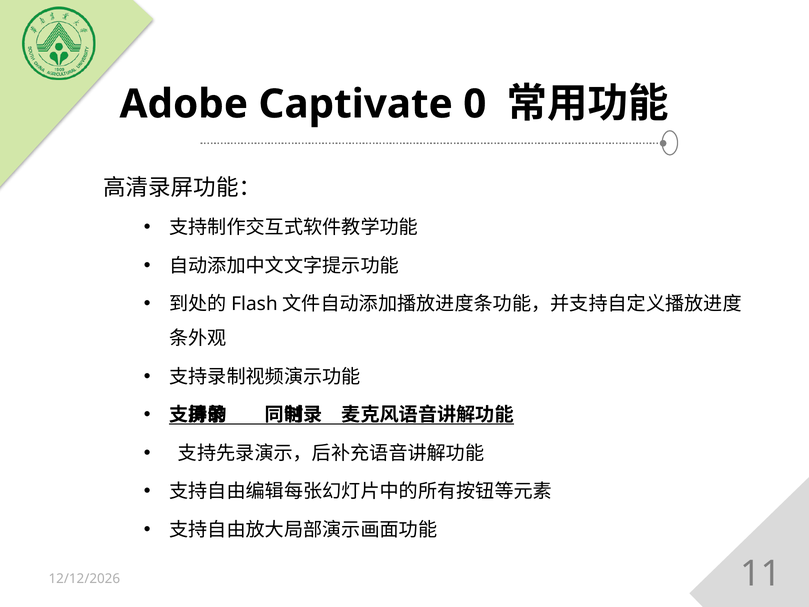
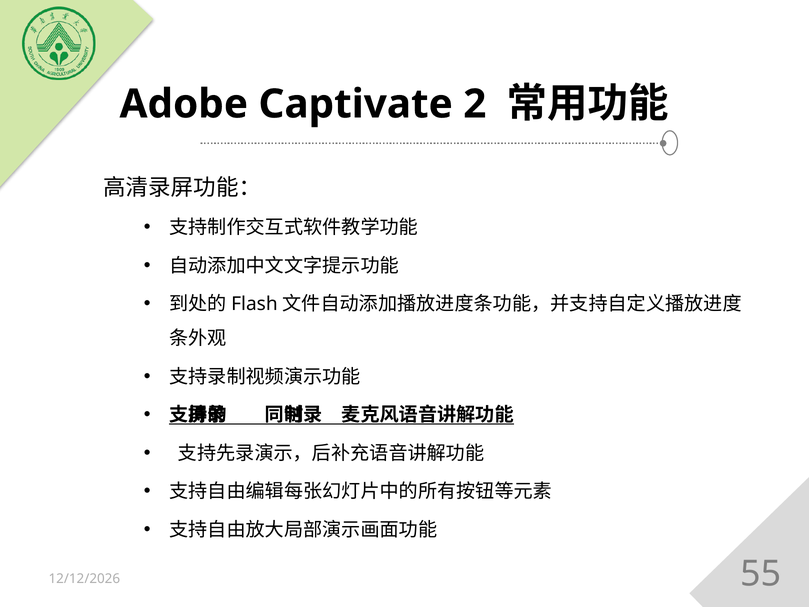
0: 0 -> 2
11: 11 -> 55
